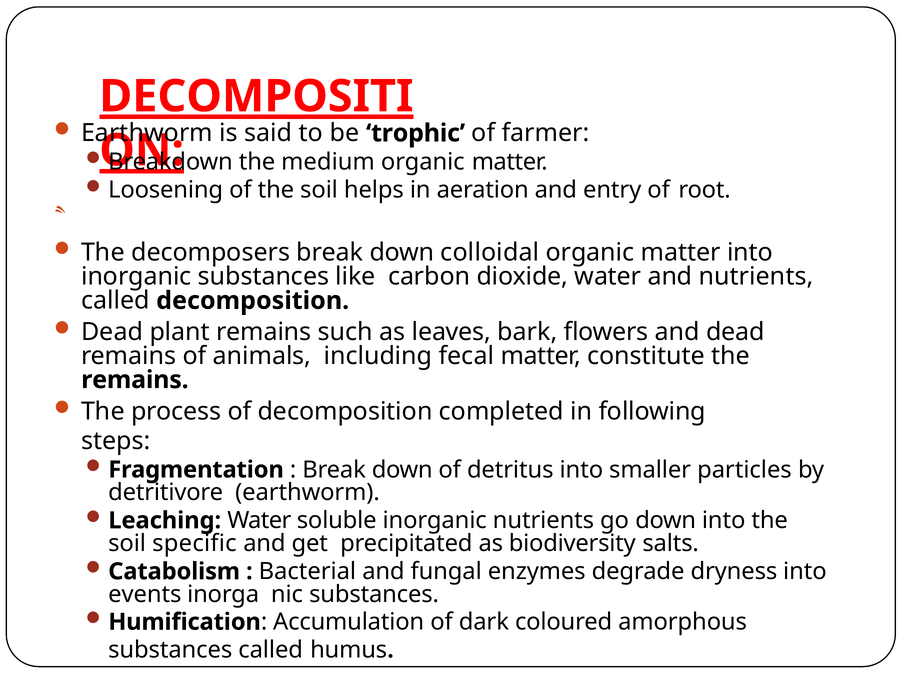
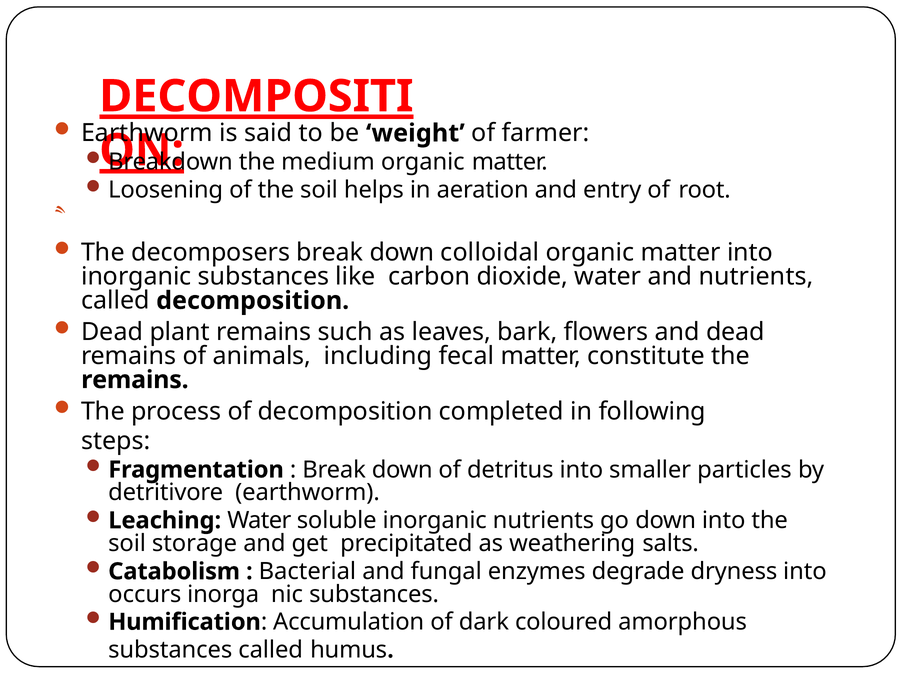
trophic: trophic -> weight
specific: specific -> storage
biodiversity: biodiversity -> weathering
events: events -> occurs
